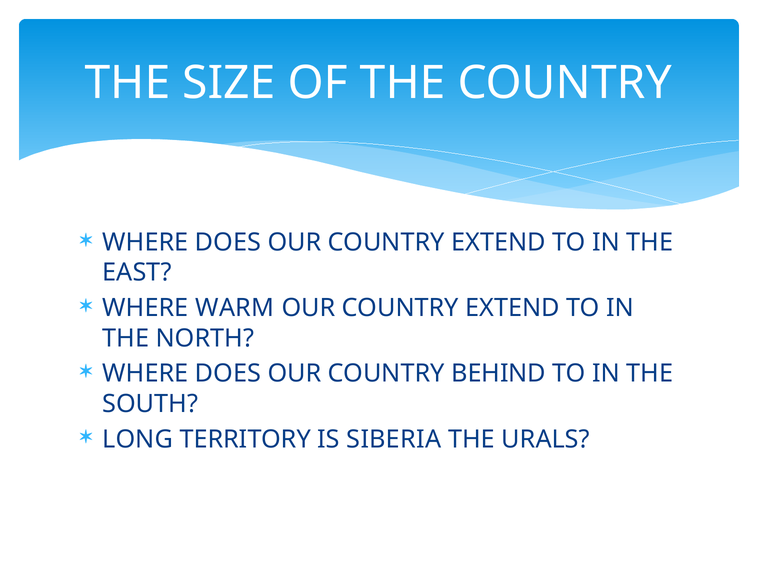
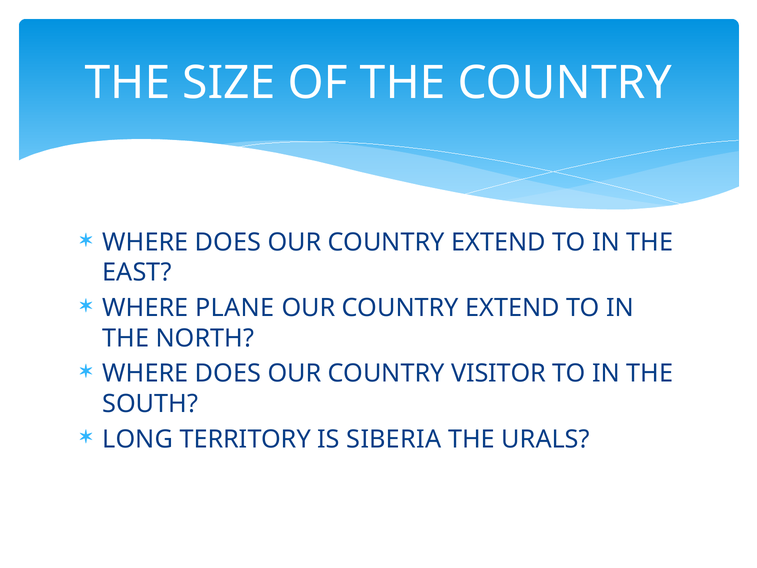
WARM: WARM -> PLANE
BEHIND: BEHIND -> VISITOR
